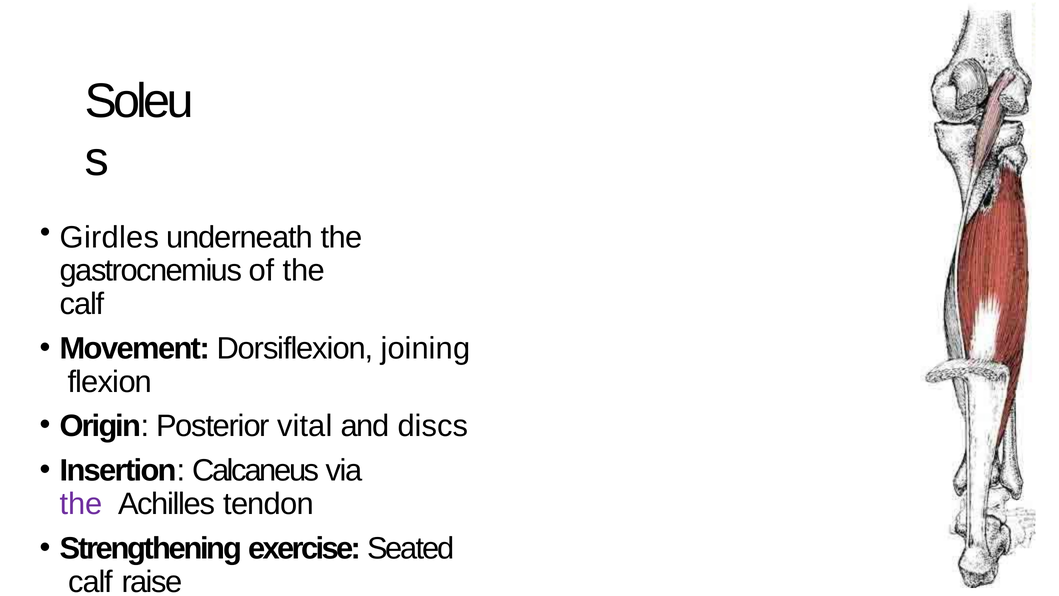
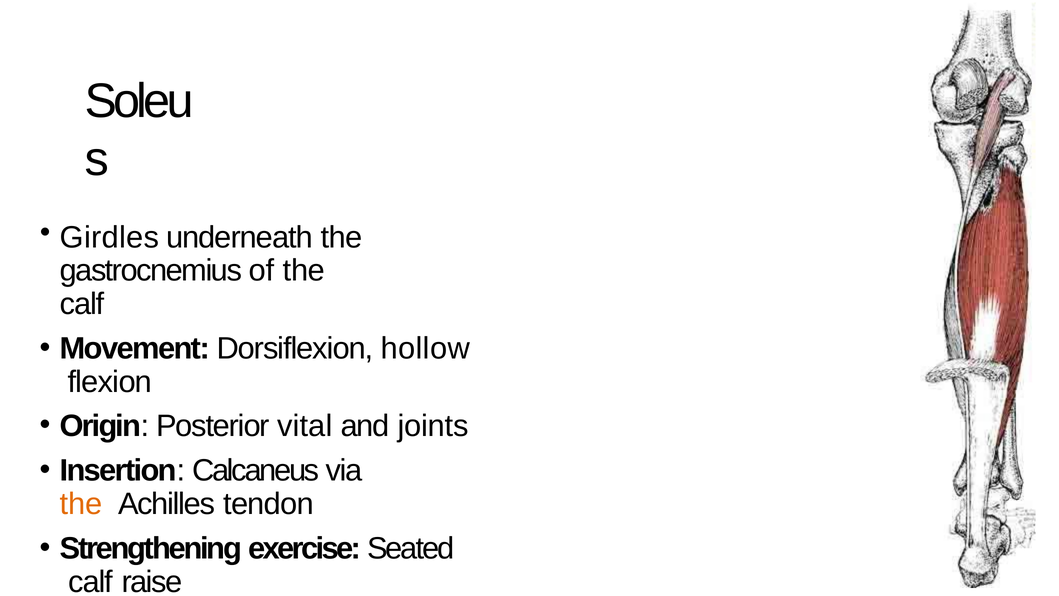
joining: joining -> hollow
discs: discs -> joints
the at (81, 504) colour: purple -> orange
